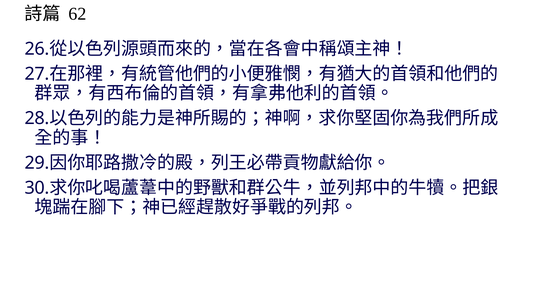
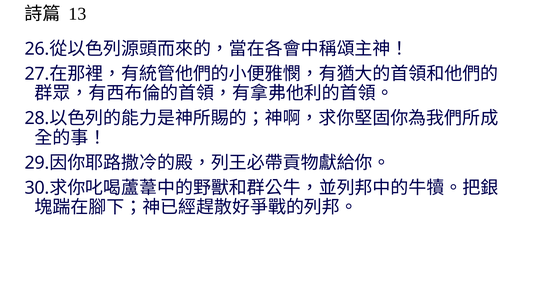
62: 62 -> 13
